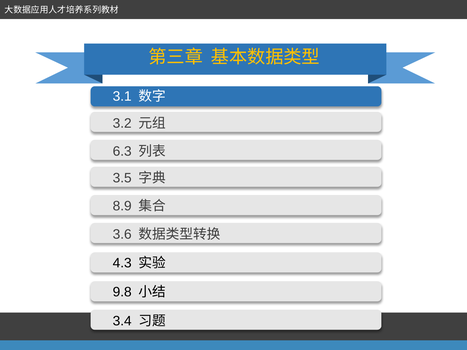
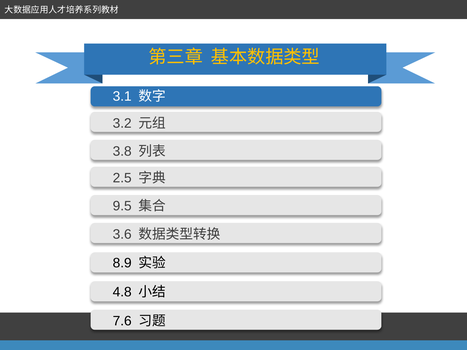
6.3: 6.3 -> 3.8
3.5: 3.5 -> 2.5
8.9: 8.9 -> 9.5
4.3: 4.3 -> 8.9
9.8: 9.8 -> 4.8
3.4: 3.4 -> 7.6
